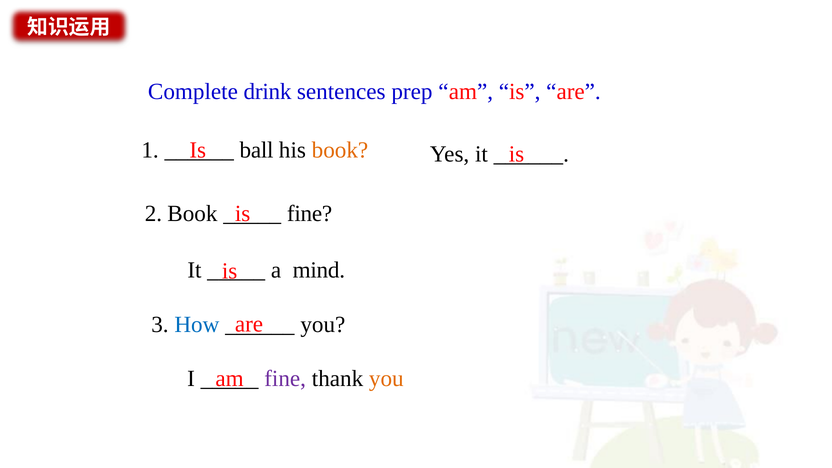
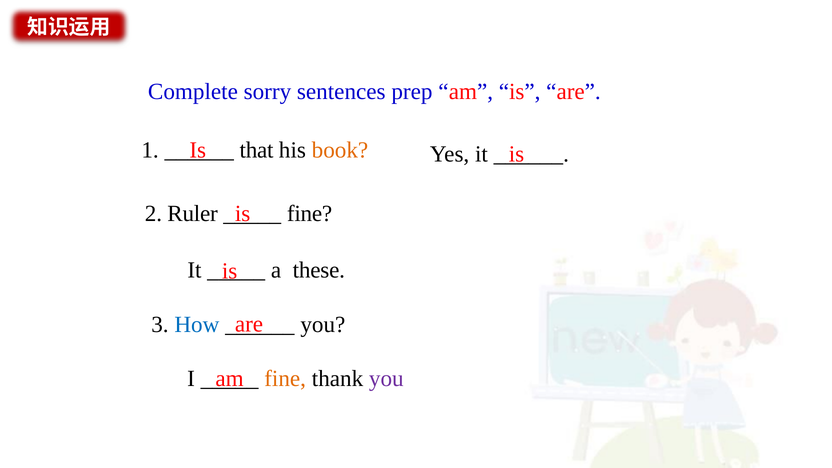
drink: drink -> sorry
ball: ball -> that
2 Book: Book -> Ruler
mind: mind -> these
fine at (285, 378) colour: purple -> orange
you at (386, 378) colour: orange -> purple
